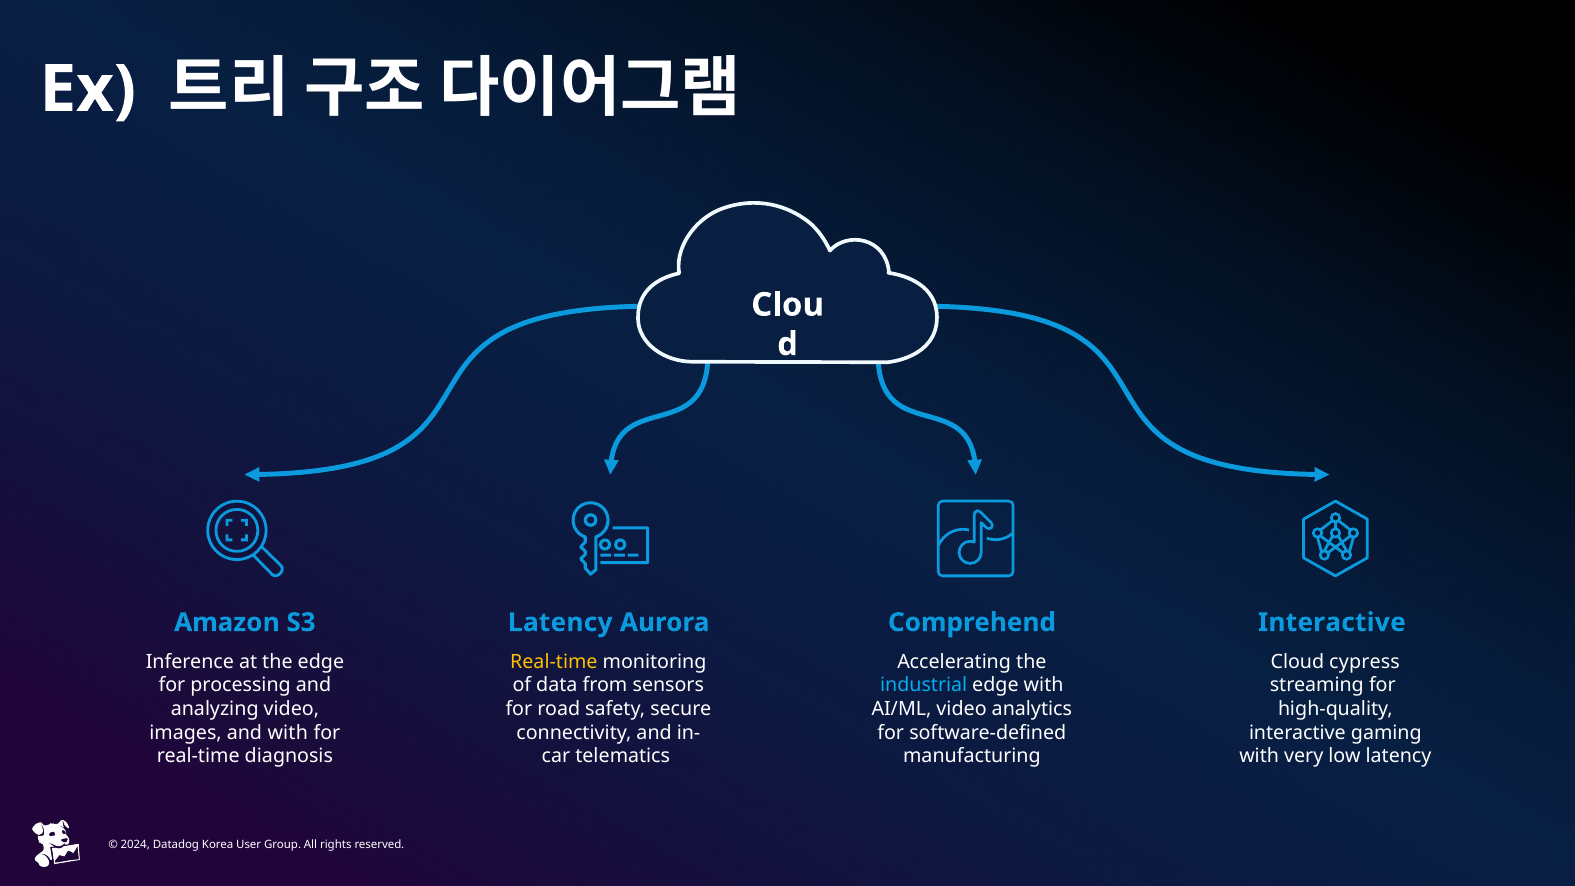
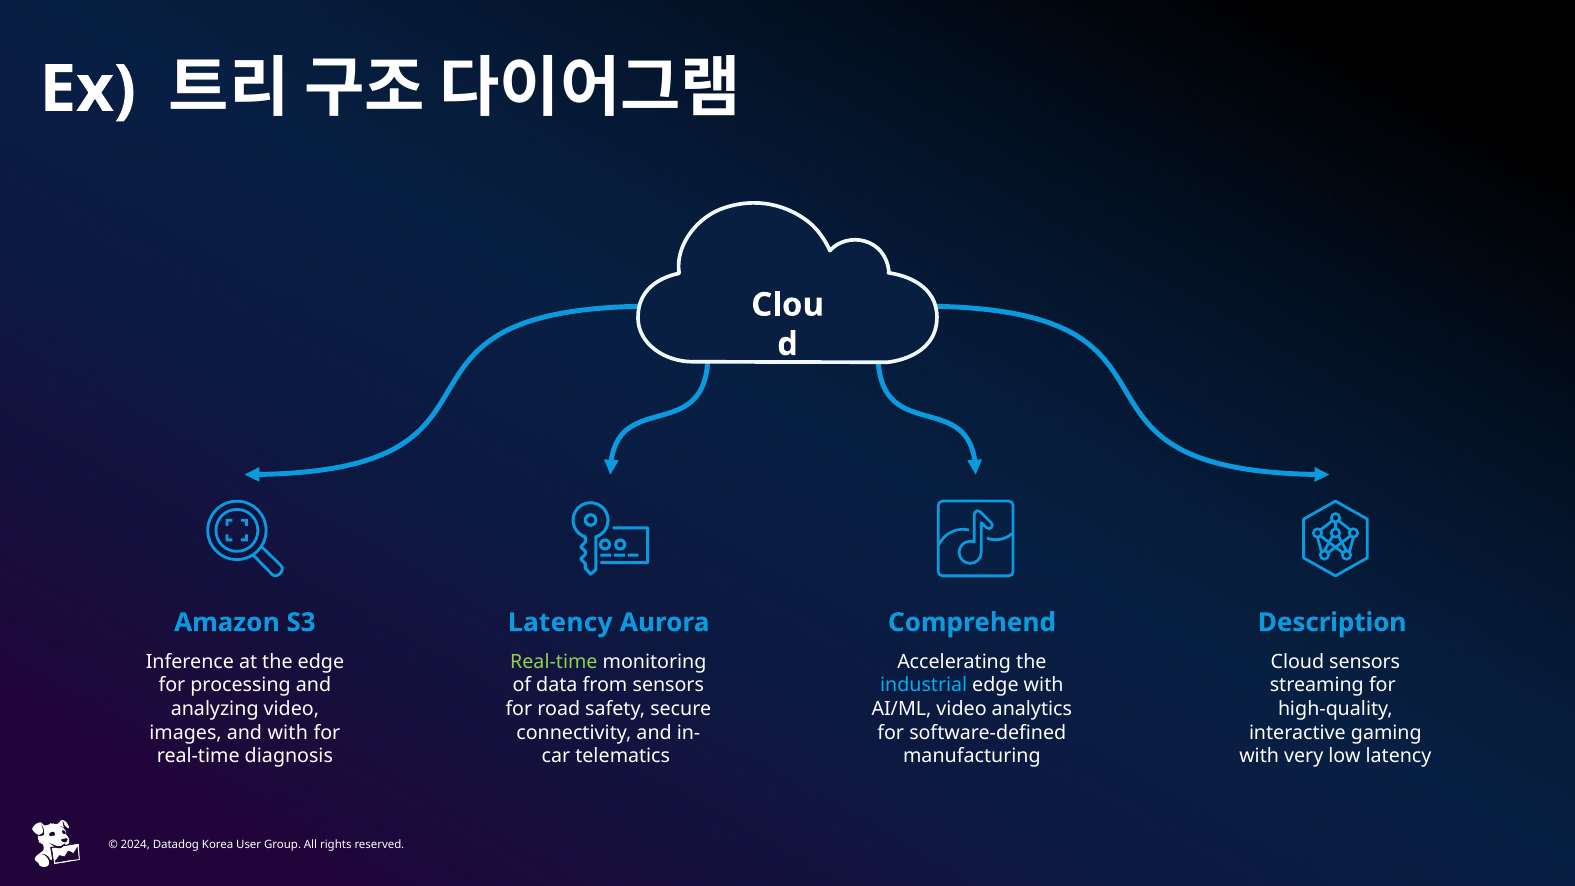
Interactive at (1332, 622): Interactive -> Description
Real-time at (554, 662) colour: yellow -> light green
Cloud cypress: cypress -> sensors
